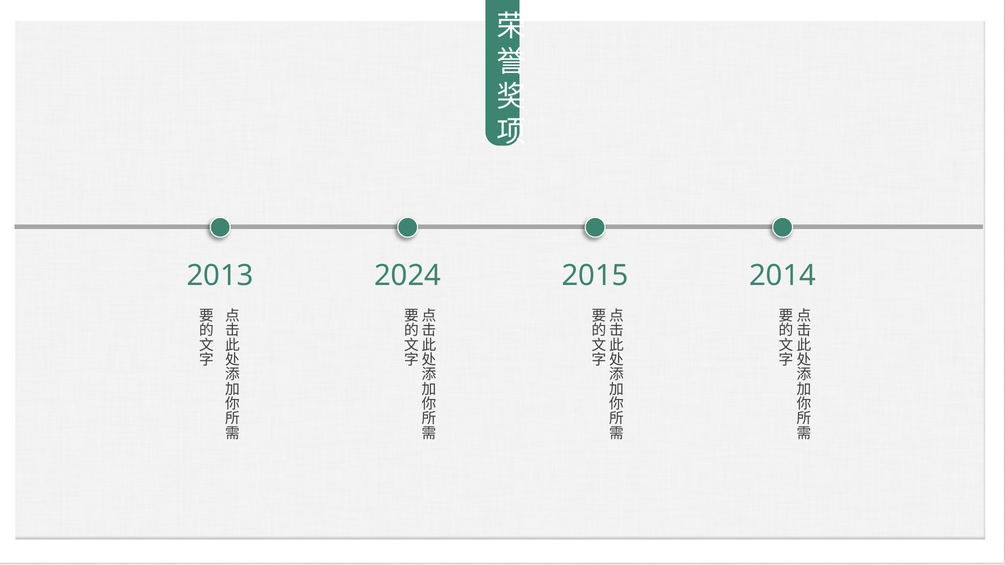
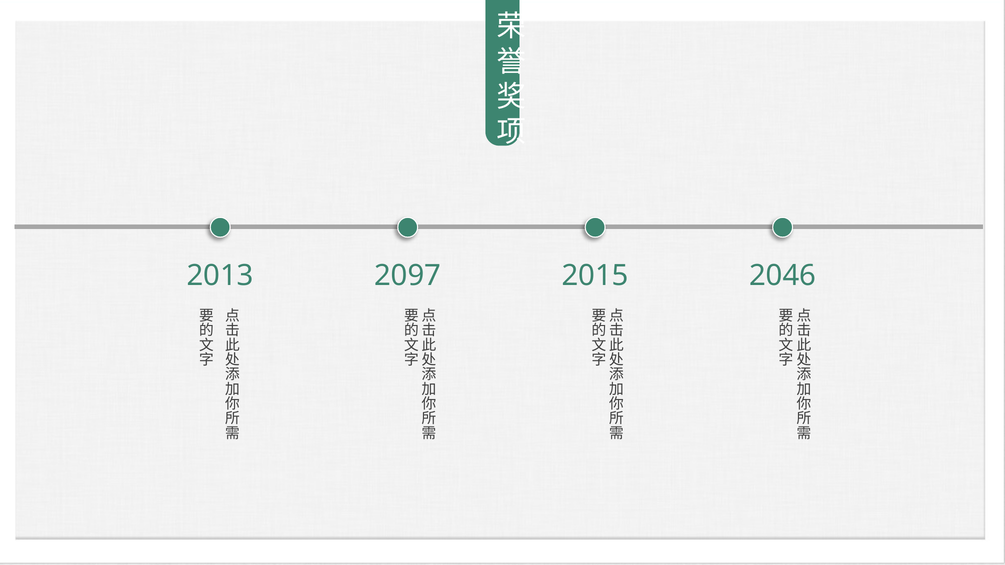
2024: 2024 -> 2097
2014: 2014 -> 2046
